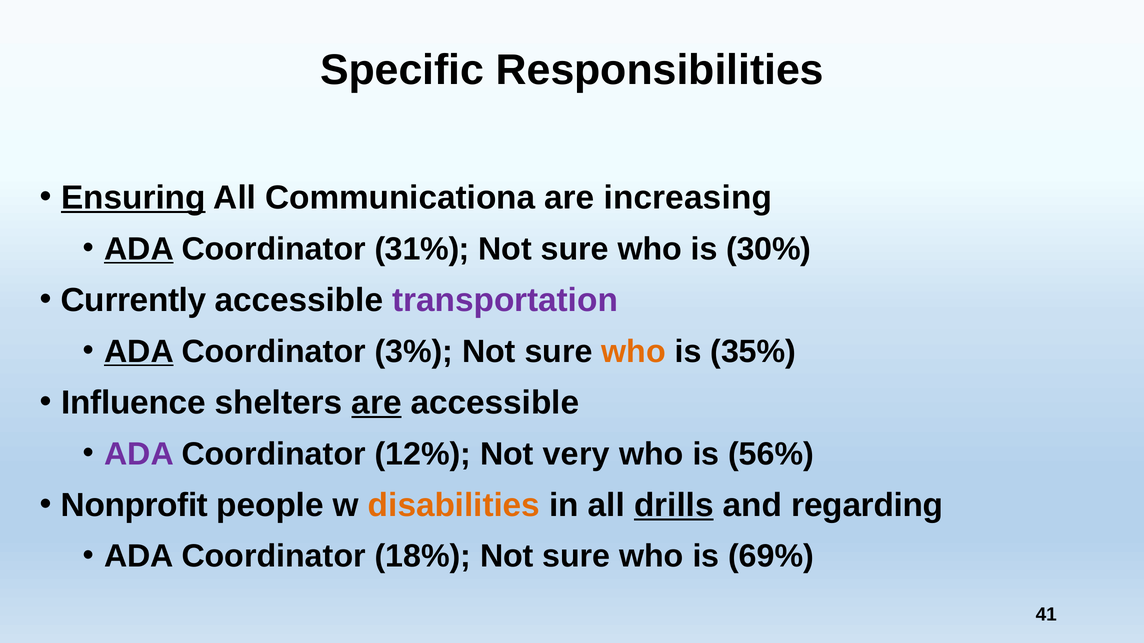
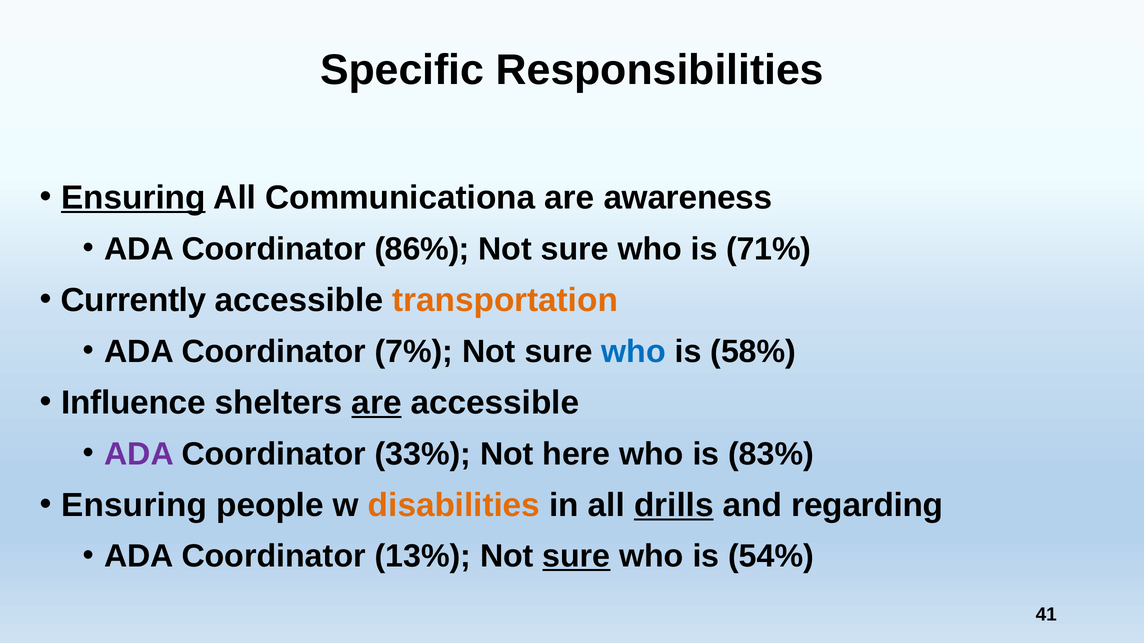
increasing: increasing -> awareness
ADA at (139, 249) underline: present -> none
31%: 31% -> 86%
30%: 30% -> 71%
transportation colour: purple -> orange
ADA at (139, 352) underline: present -> none
3%: 3% -> 7%
who at (634, 352) colour: orange -> blue
35%: 35% -> 58%
12%: 12% -> 33%
very: very -> here
56%: 56% -> 83%
Nonprofit at (134, 506): Nonprofit -> Ensuring
18%: 18% -> 13%
sure at (576, 557) underline: none -> present
69%: 69% -> 54%
